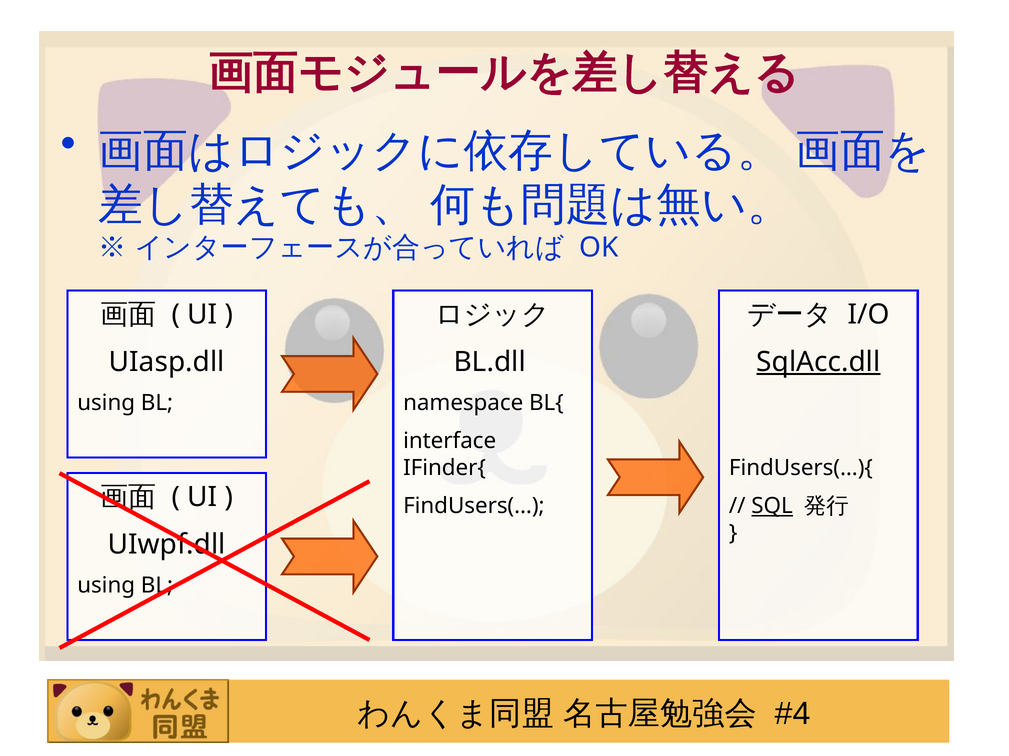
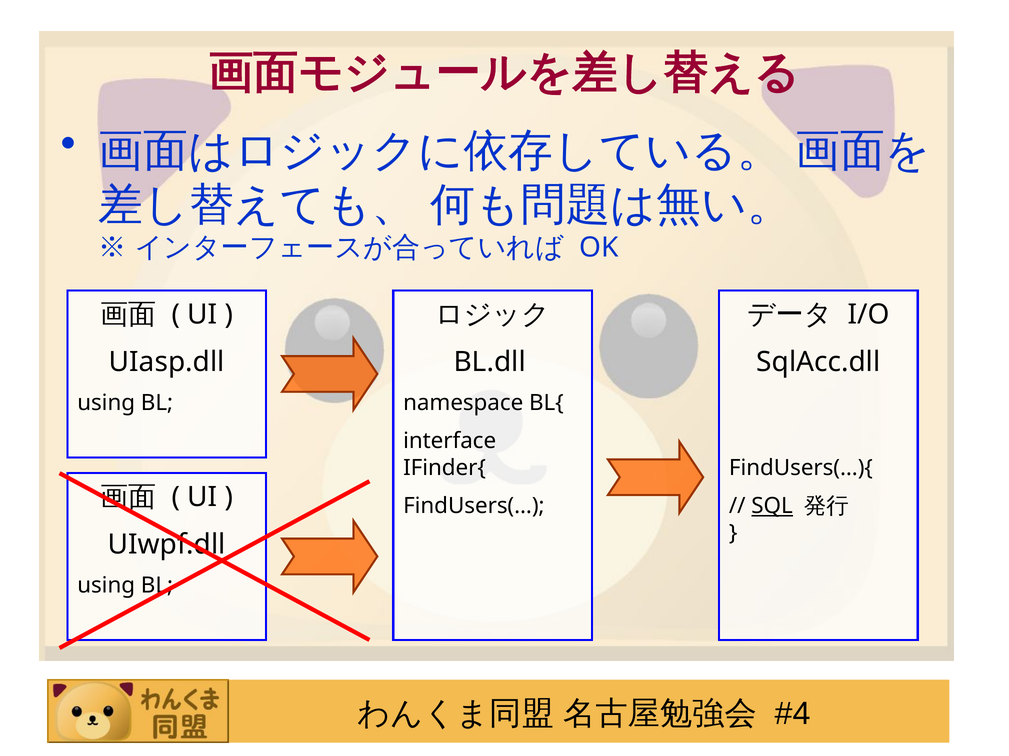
SqlAcc.dll underline: present -> none
